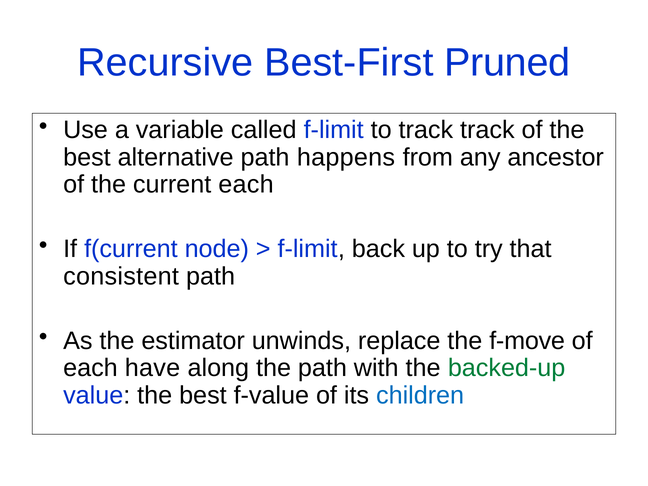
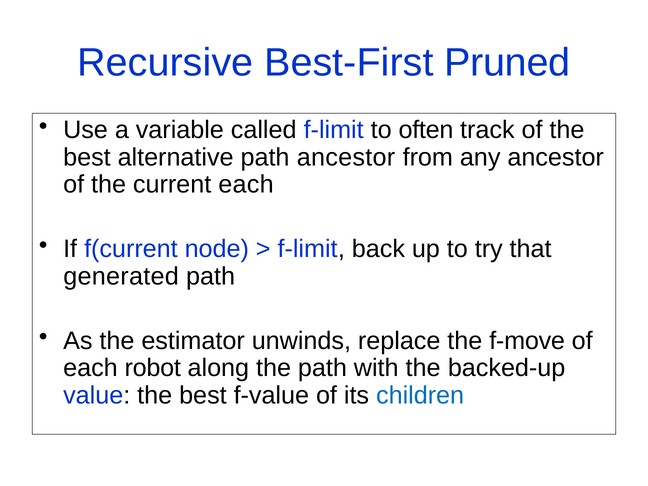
to track: track -> often
path happens: happens -> ancestor
consistent: consistent -> generated
have: have -> robot
backed-up colour: green -> black
